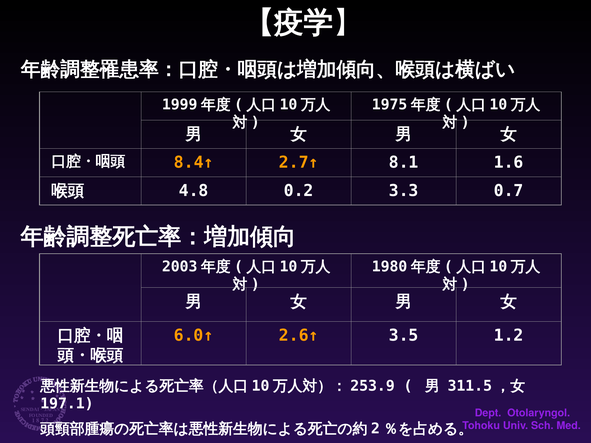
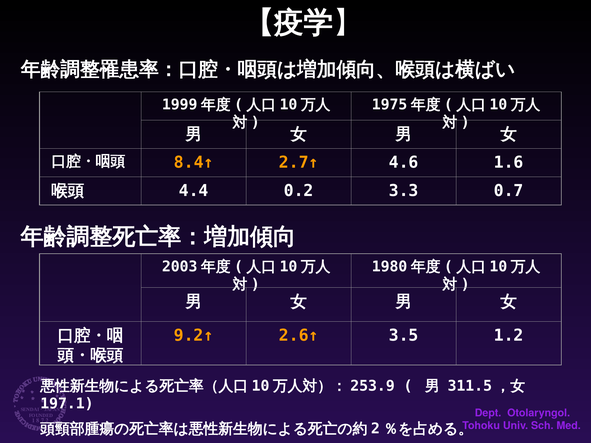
8.1: 8.1 -> 4.6
4.8: 4.8 -> 4.4
6.0↑: 6.0↑ -> 9.2↑
